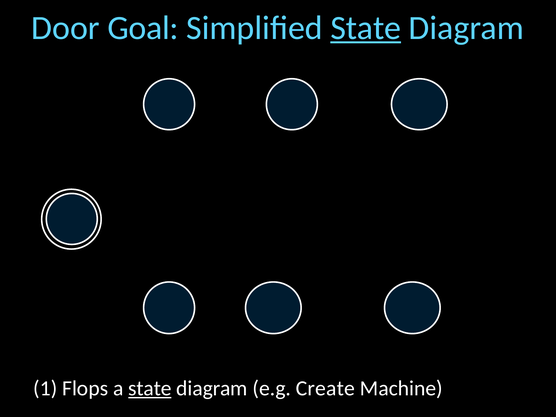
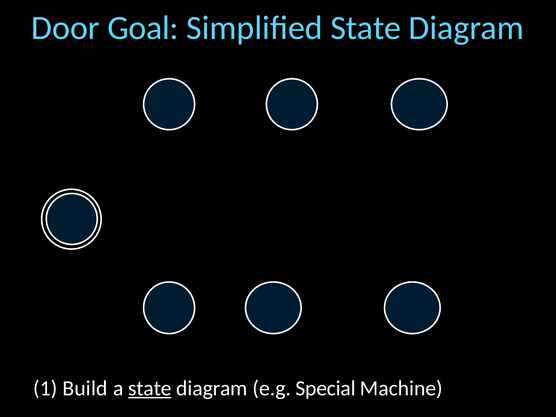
State at (366, 28) underline: present -> none
Flops: Flops -> Build
Create: Create -> Special
